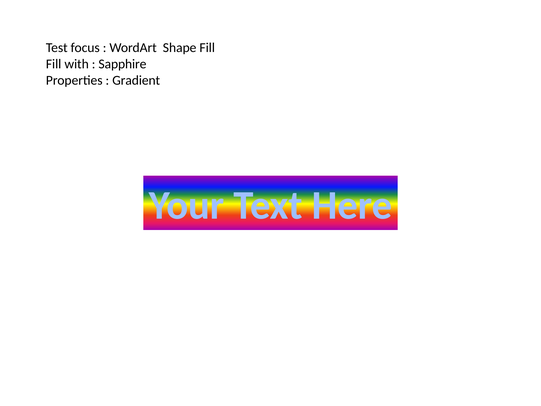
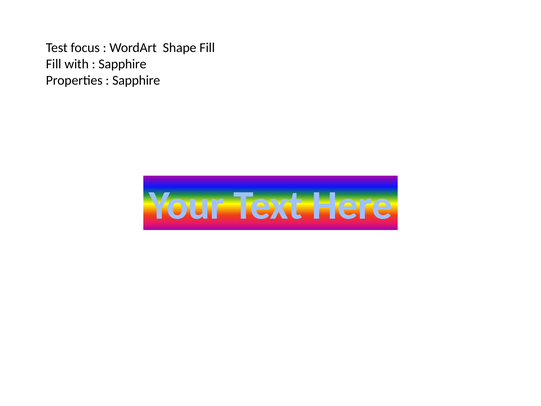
Gradient at (136, 80): Gradient -> Sapphire
